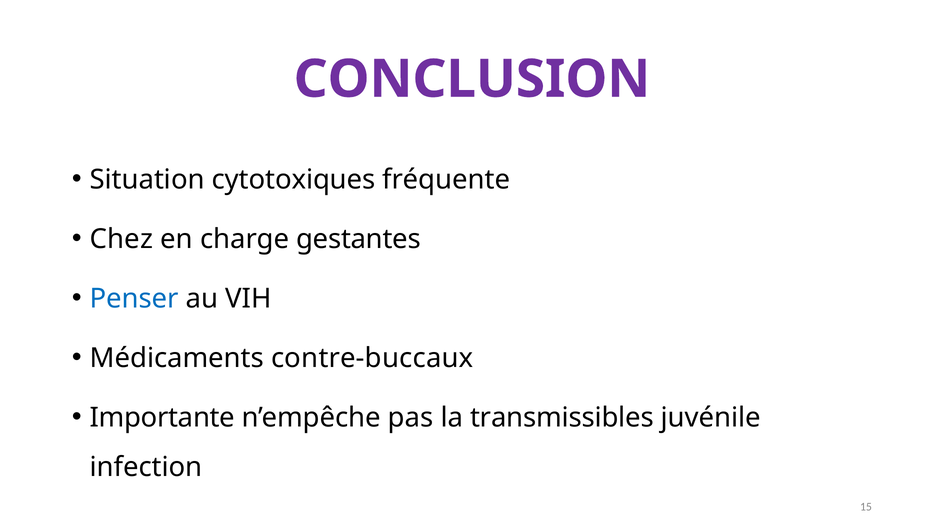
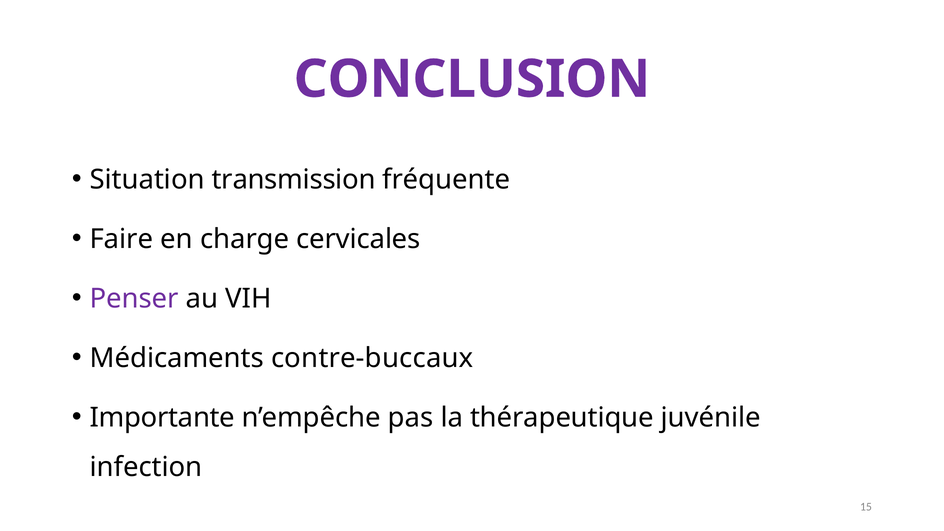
cytotoxiques: cytotoxiques -> transmission
Chez: Chez -> Faire
gestantes: gestantes -> cervicales
Penser colour: blue -> purple
transmissibles: transmissibles -> thérapeutique
